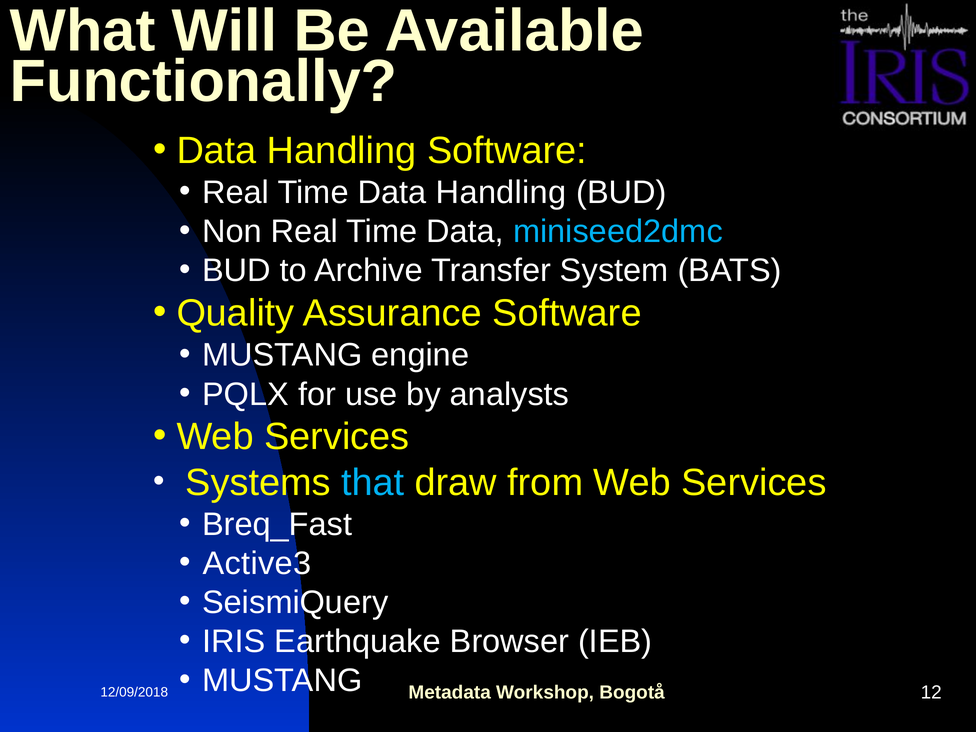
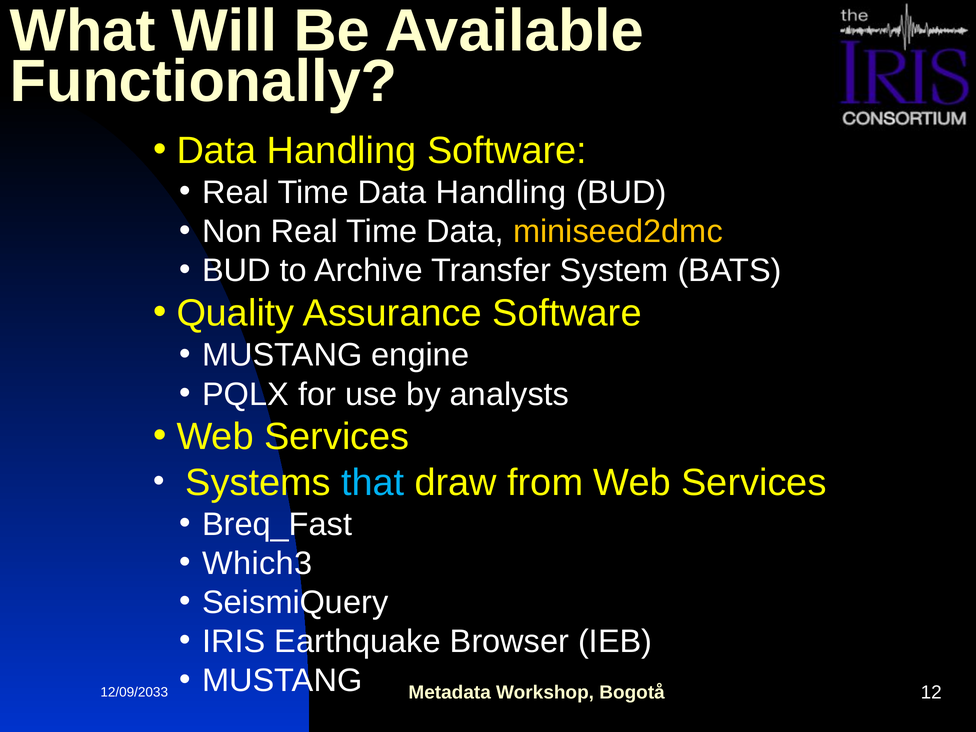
miniseed2dmc colour: light blue -> yellow
Active3: Active3 -> Which3
12/09/2018: 12/09/2018 -> 12/09/2033
